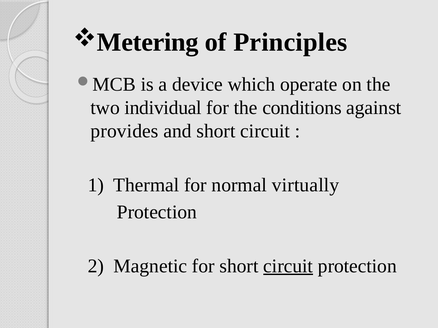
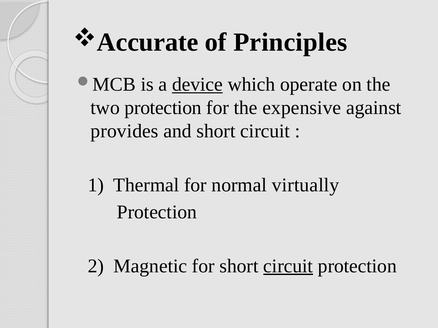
Metering: Metering -> Accurate
device underline: none -> present
two individual: individual -> protection
conditions: conditions -> expensive
